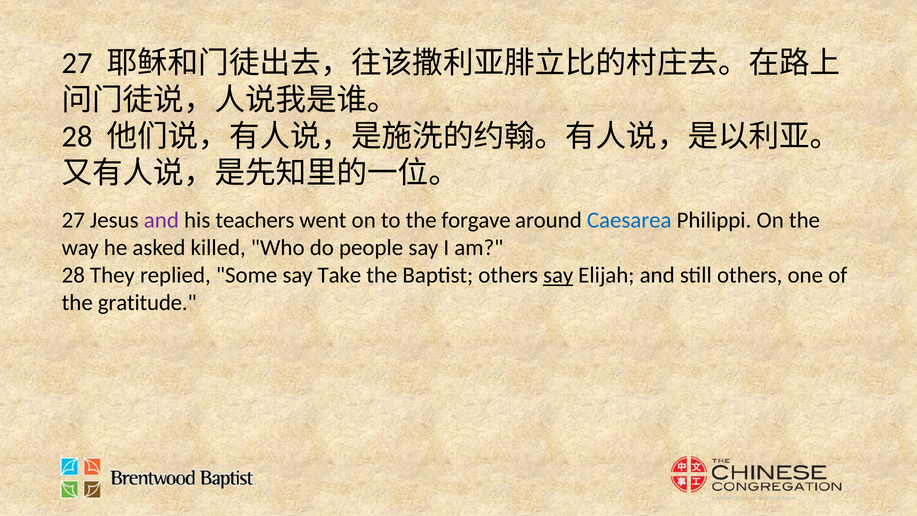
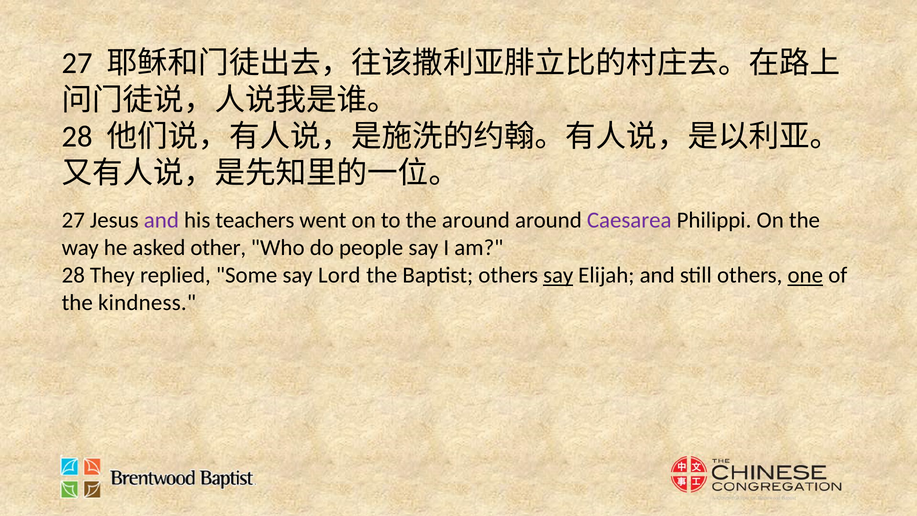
the forgave: forgave -> around
Caesarea colour: blue -> purple
killed: killed -> other
Take: Take -> Lord
one underline: none -> present
gratitude: gratitude -> kindness
